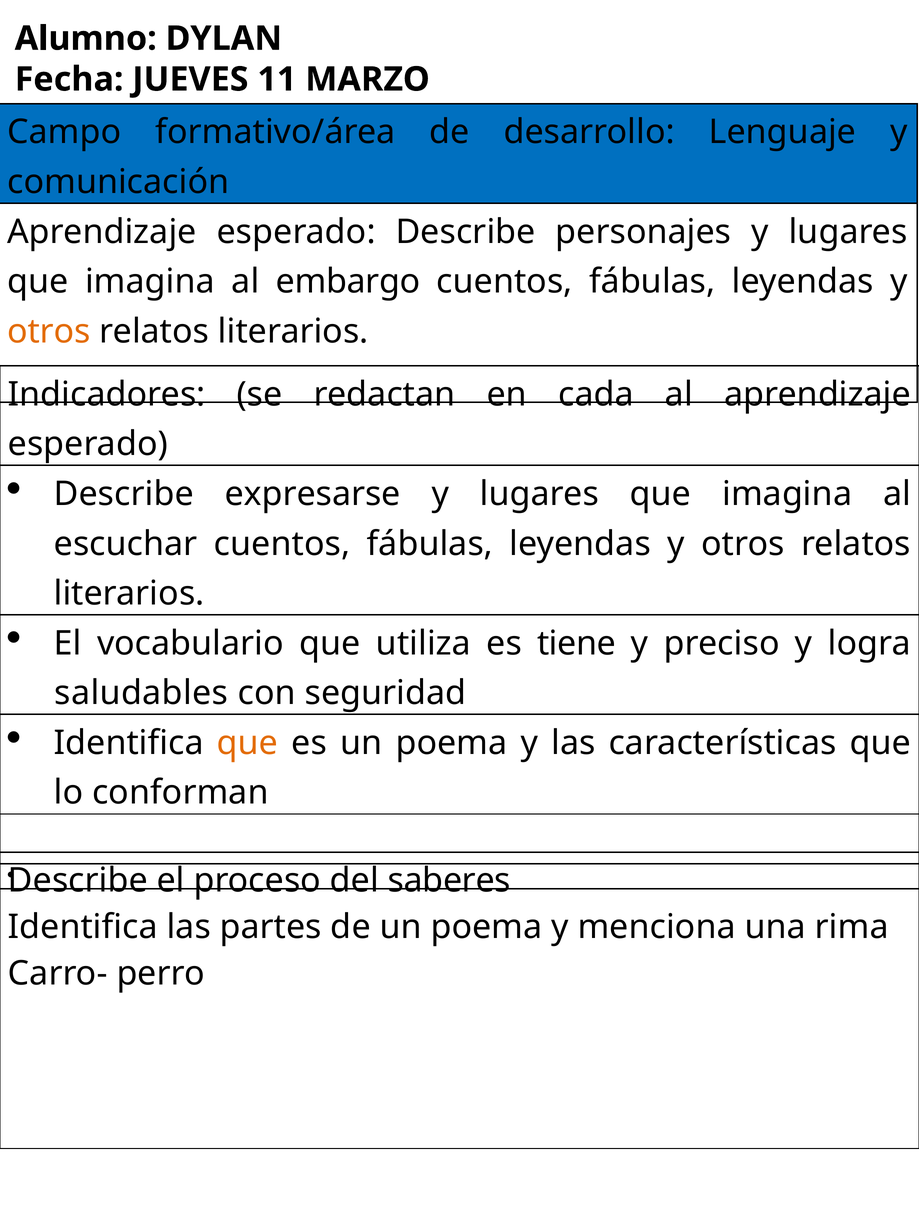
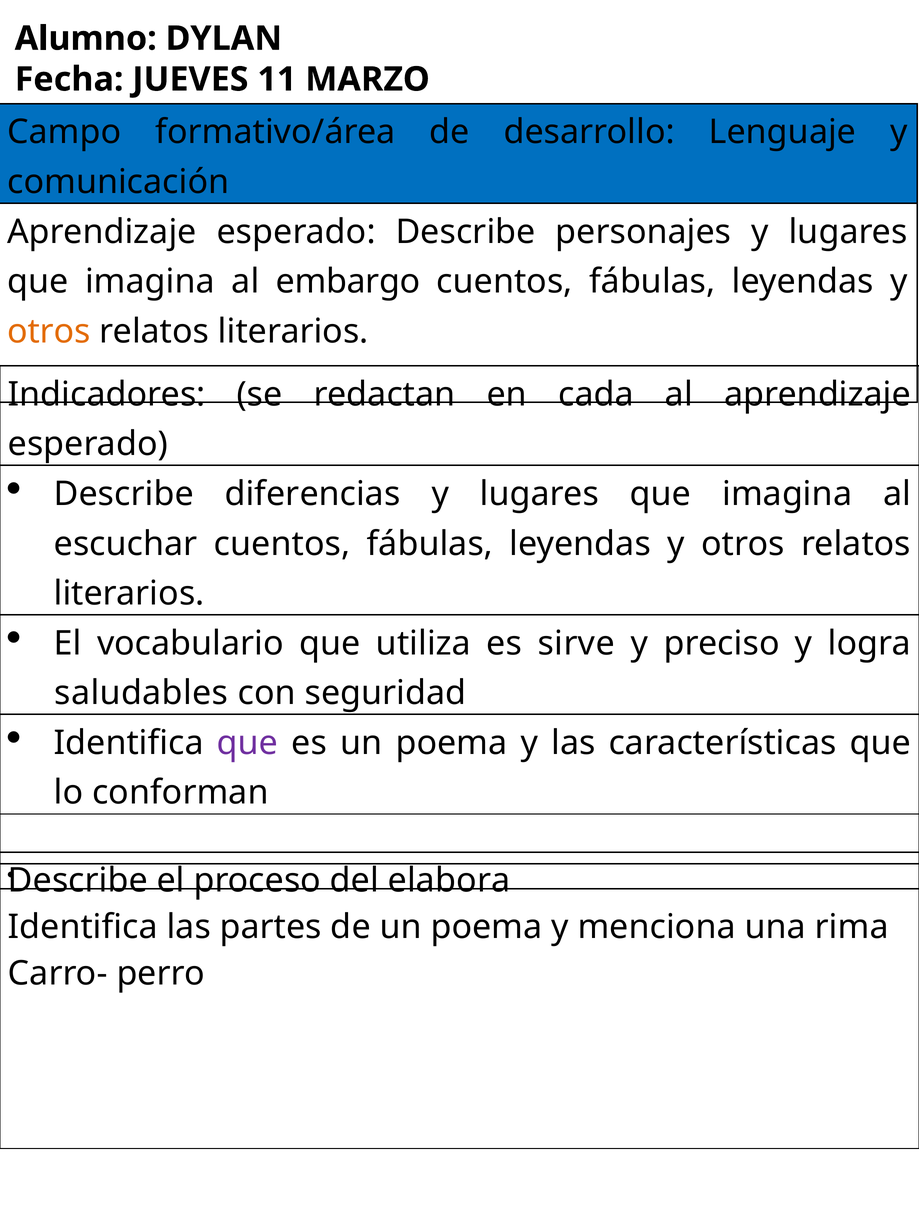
expresarse: expresarse -> diferencias
tiene: tiene -> sirve
que at (248, 743) colour: orange -> purple
saberes: saberes -> elabora
